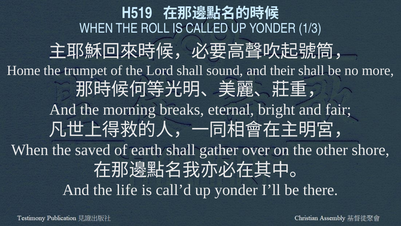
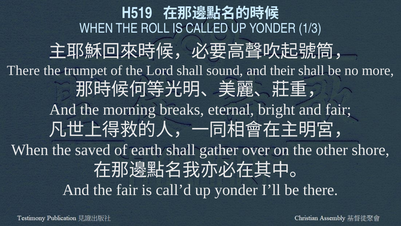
Home at (24, 70): Home -> There
the life: life -> fair
